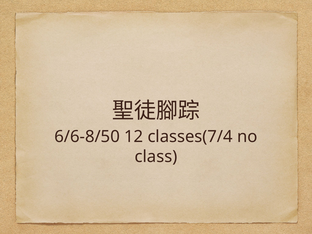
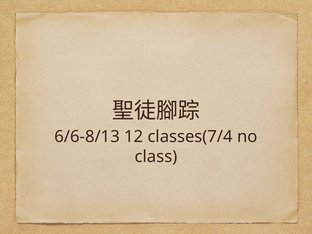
6/6-8/50: 6/6-8/50 -> 6/6-8/13
